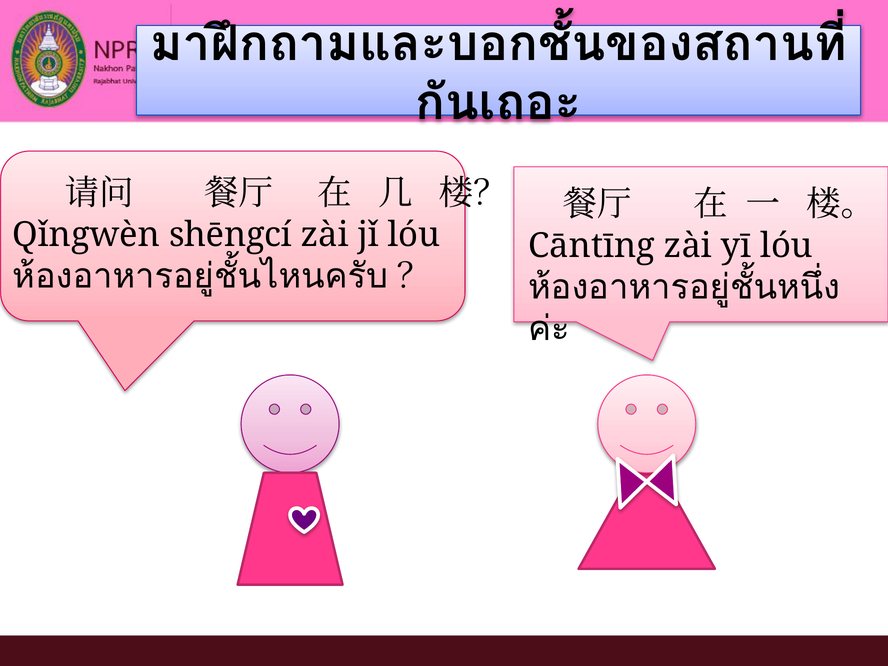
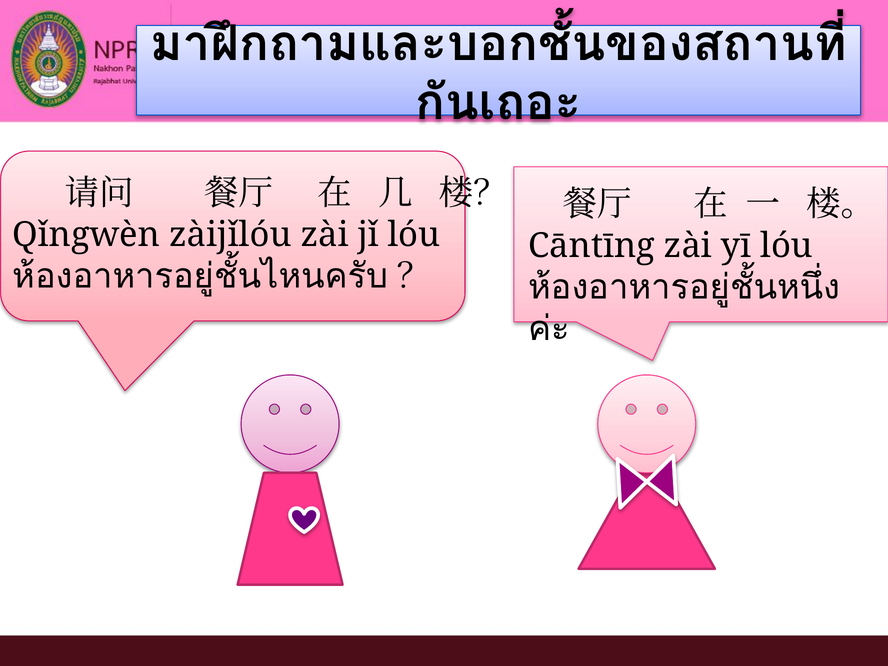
shēngcí: shēngcí -> zàijǐlóu
